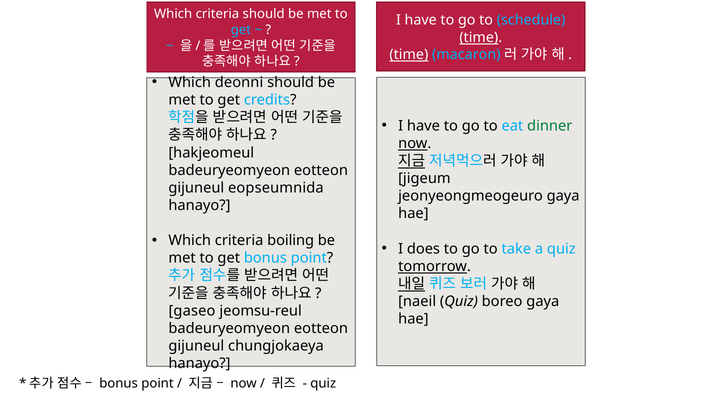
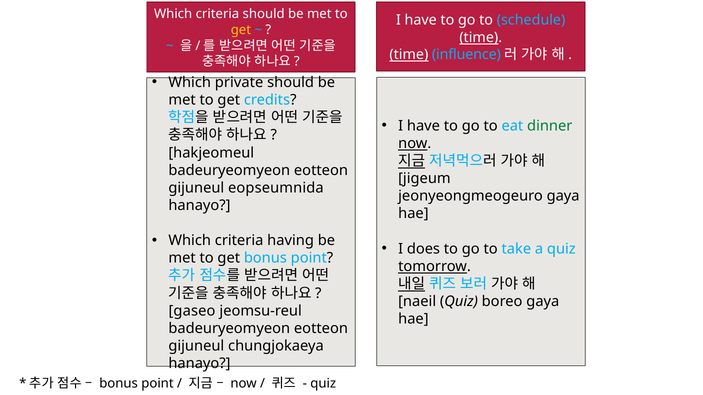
get at (241, 30) colour: light blue -> yellow
macaron: macaron -> influence
deonni: deonni -> private
boiling: boiling -> having
